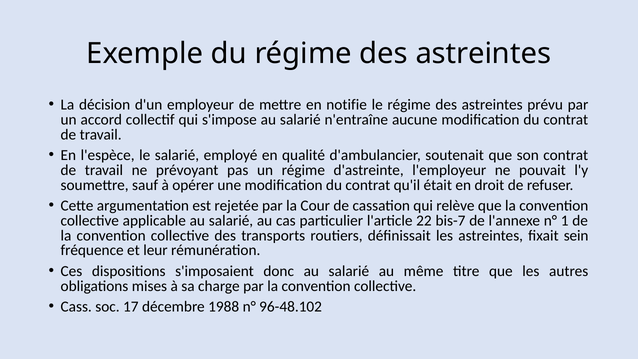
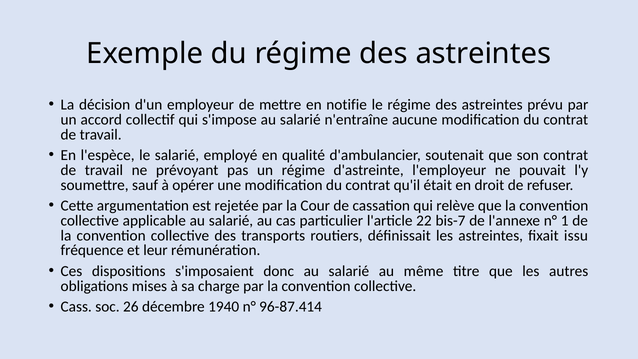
sein: sein -> issu
17: 17 -> 26
1988: 1988 -> 1940
96-48.102: 96-48.102 -> 96-87.414
